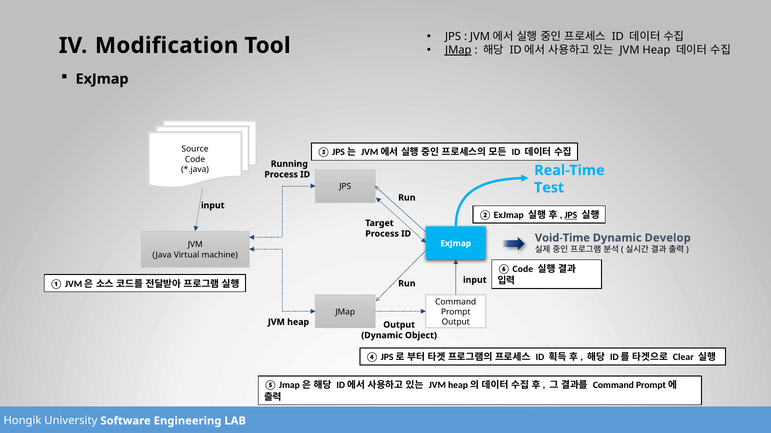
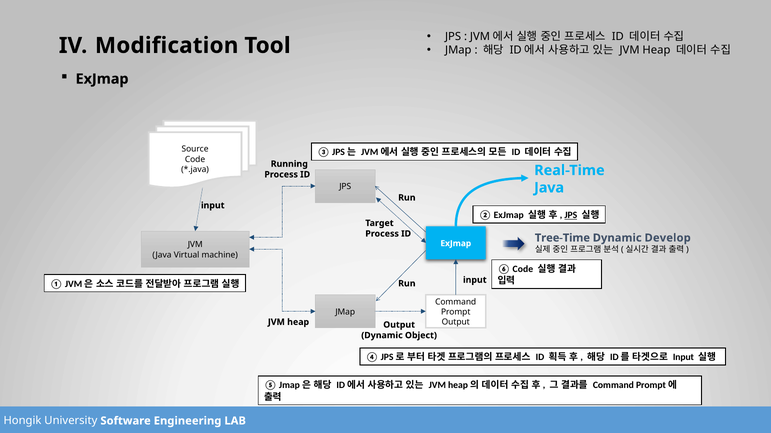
JMap at (458, 50) underline: present -> none
Test at (549, 188): Test -> Java
Void-Time: Void-Time -> Tree-Time
Clear at (683, 358): Clear -> Input
